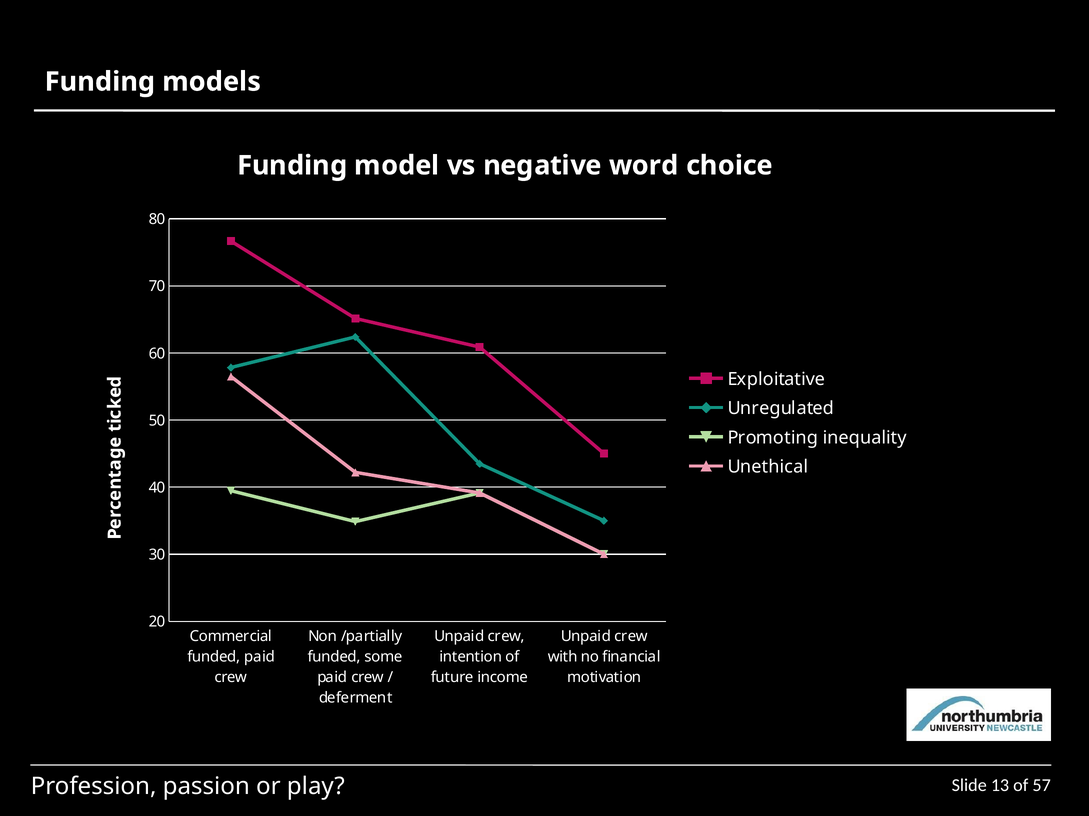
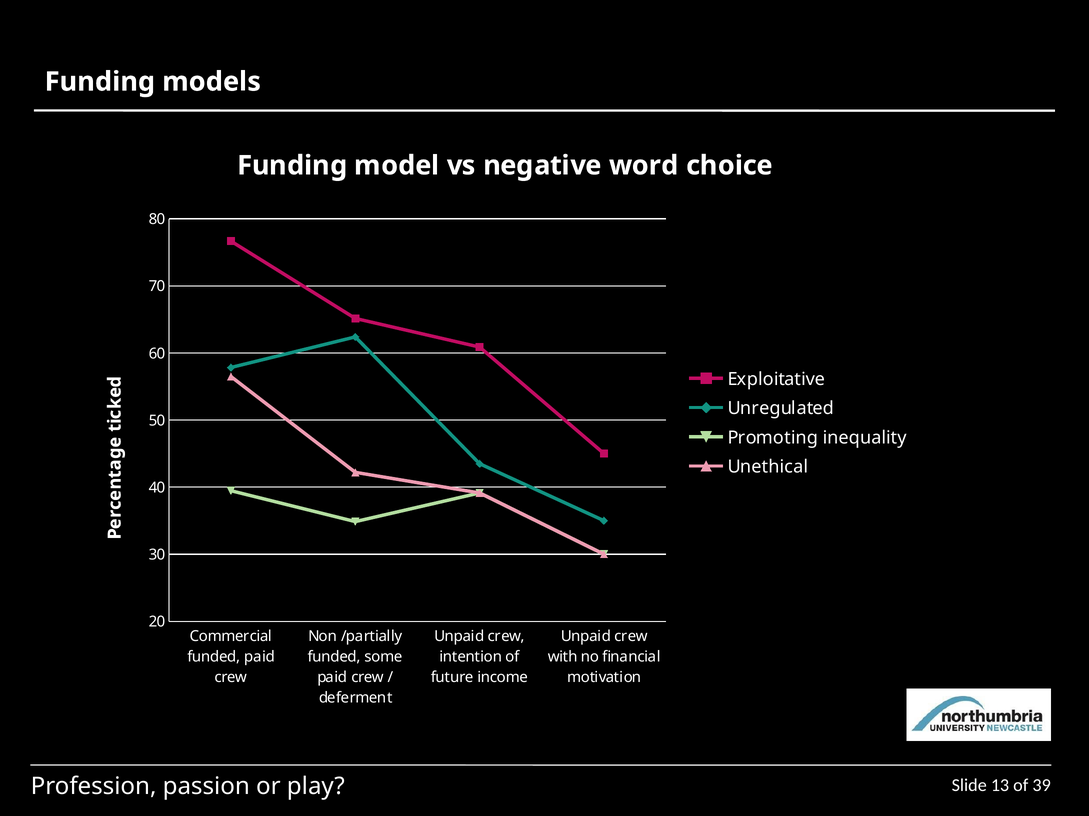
57: 57 -> 39
